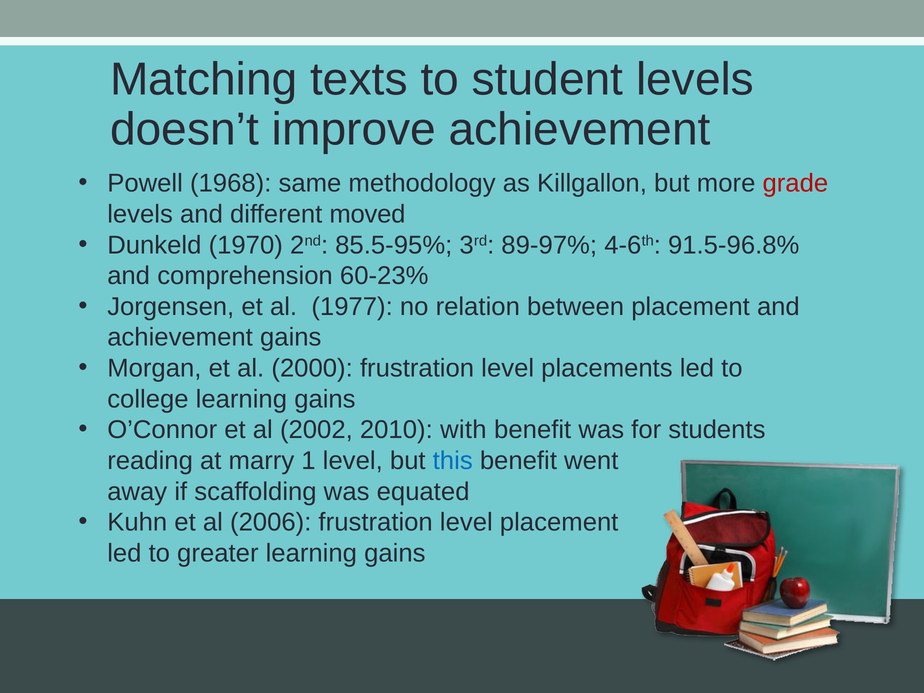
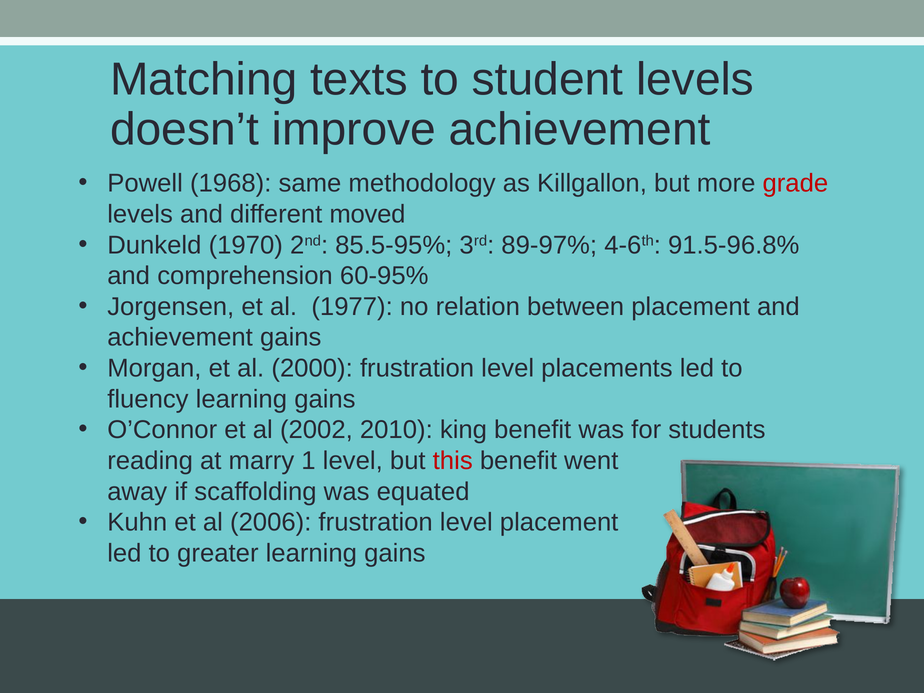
60-23%: 60-23% -> 60-95%
college: college -> fluency
with: with -> king
this colour: blue -> red
